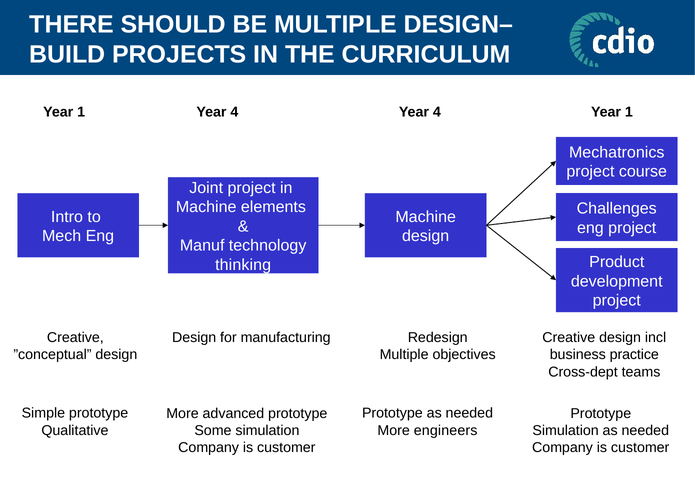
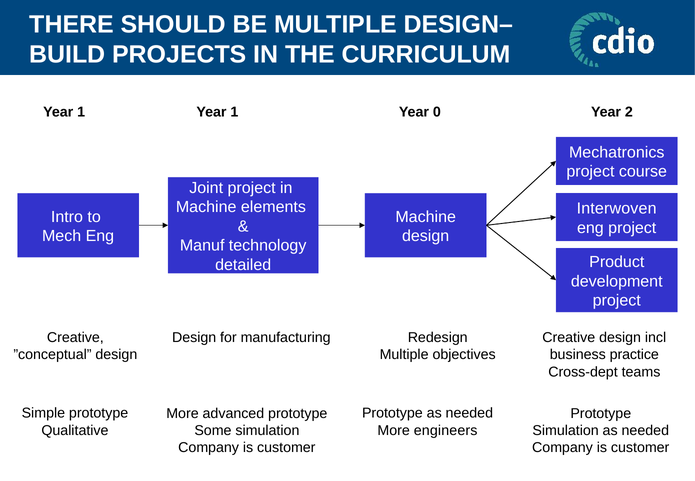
1 Year 4: 4 -> 1
4 at (437, 112): 4 -> 0
1 at (629, 112): 1 -> 2
Challenges: Challenges -> Interwoven
thinking: thinking -> detailed
